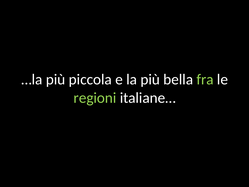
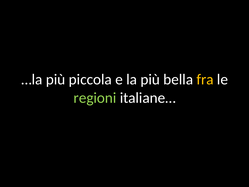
fra colour: light green -> yellow
